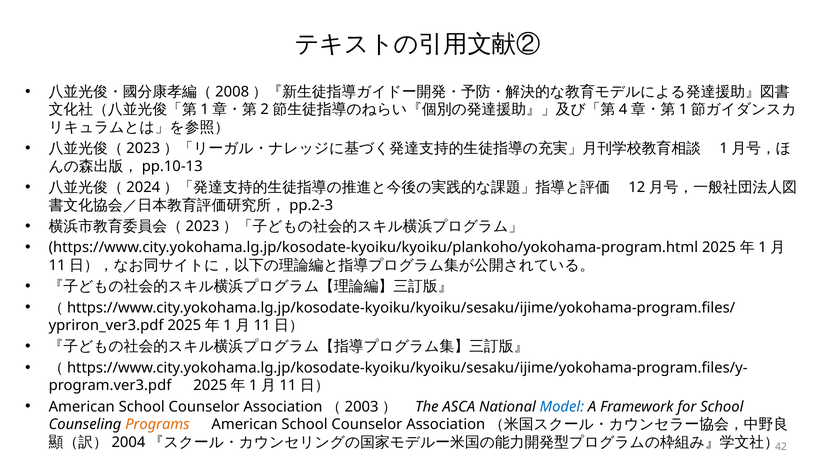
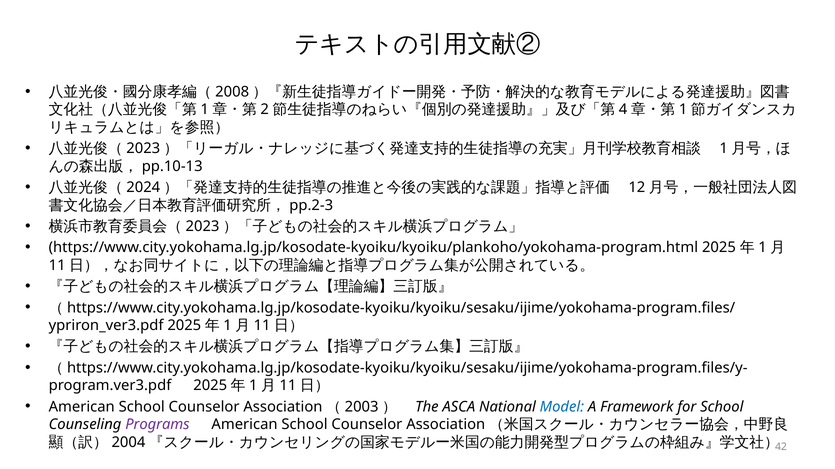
Programs colour: orange -> purple
